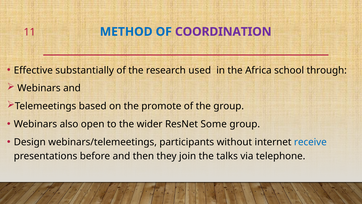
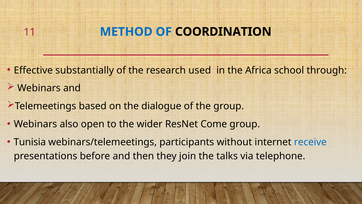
COORDINATION colour: purple -> black
promote: promote -> dialogue
Some: Some -> Come
Design: Design -> Tunisia
